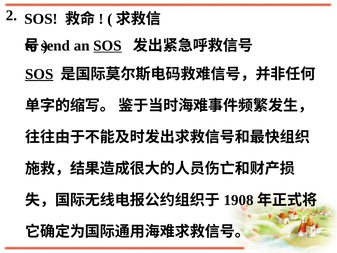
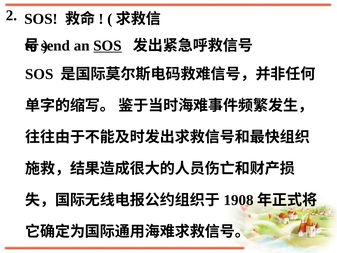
SOS at (39, 74) underline: present -> none
